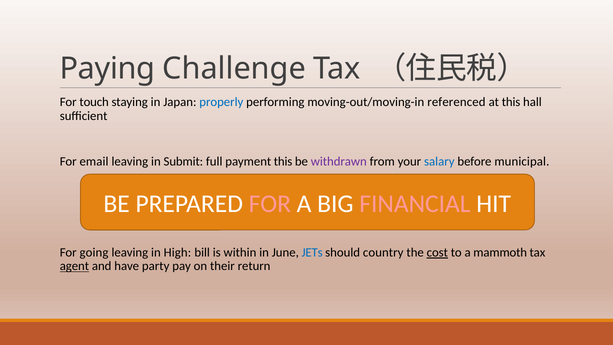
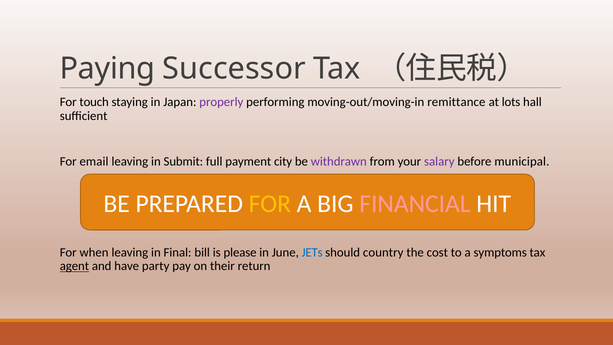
Challenge: Challenge -> Successor
properly colour: blue -> purple
referenced: referenced -> remittance
at this: this -> lots
payment this: this -> city
salary colour: blue -> purple
FOR at (270, 204) colour: pink -> yellow
going: going -> when
High: High -> Final
within: within -> please
cost underline: present -> none
mammoth: mammoth -> symptoms
